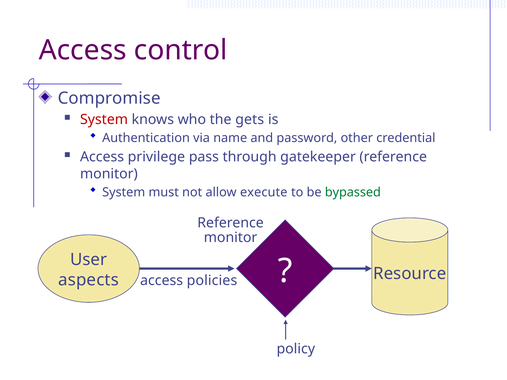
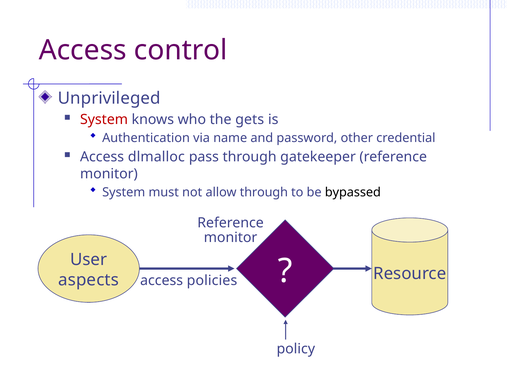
Compromise: Compromise -> Unprivileged
privilege: privilege -> dlmalloc
allow execute: execute -> through
bypassed colour: green -> black
